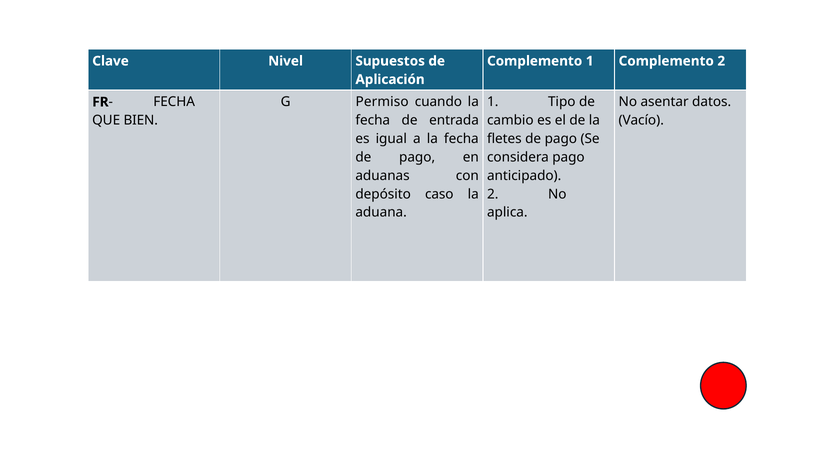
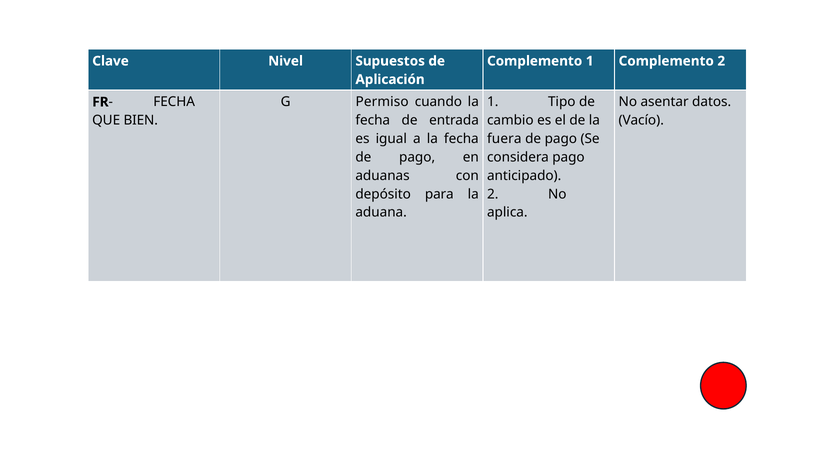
fletes: fletes -> fuera
caso: caso -> para
